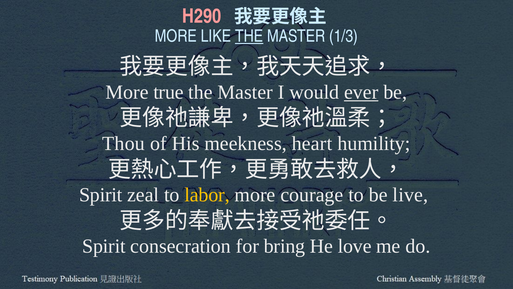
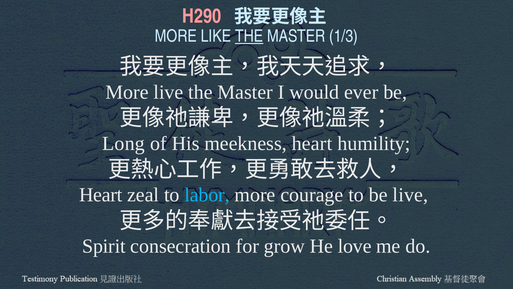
More true: true -> live
ever underline: present -> none
Thou: Thou -> Long
Spirit at (101, 195): Spirit -> Heart
labor colour: yellow -> light blue
bring: bring -> grow
